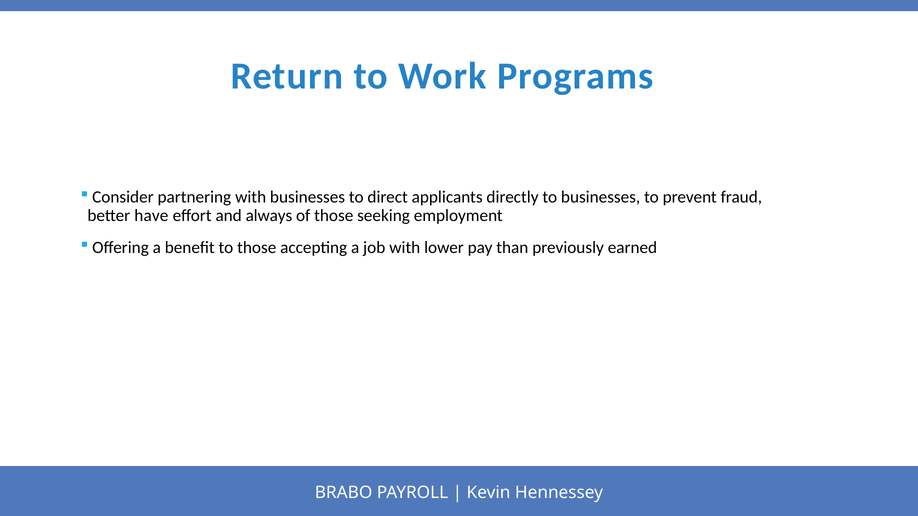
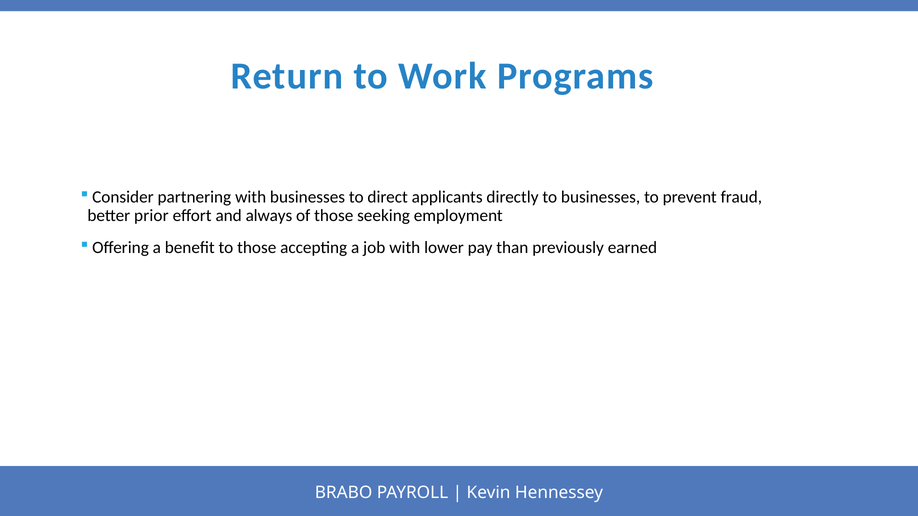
have: have -> prior
